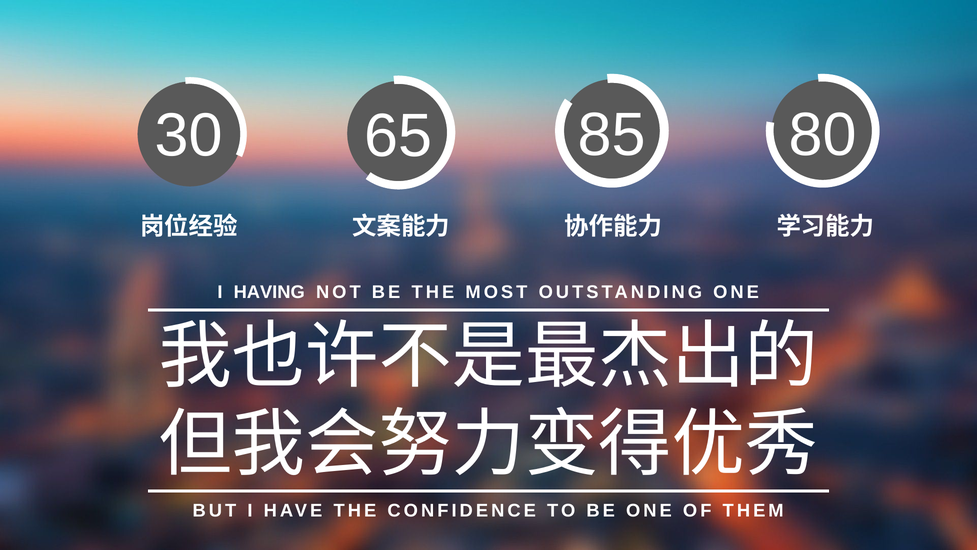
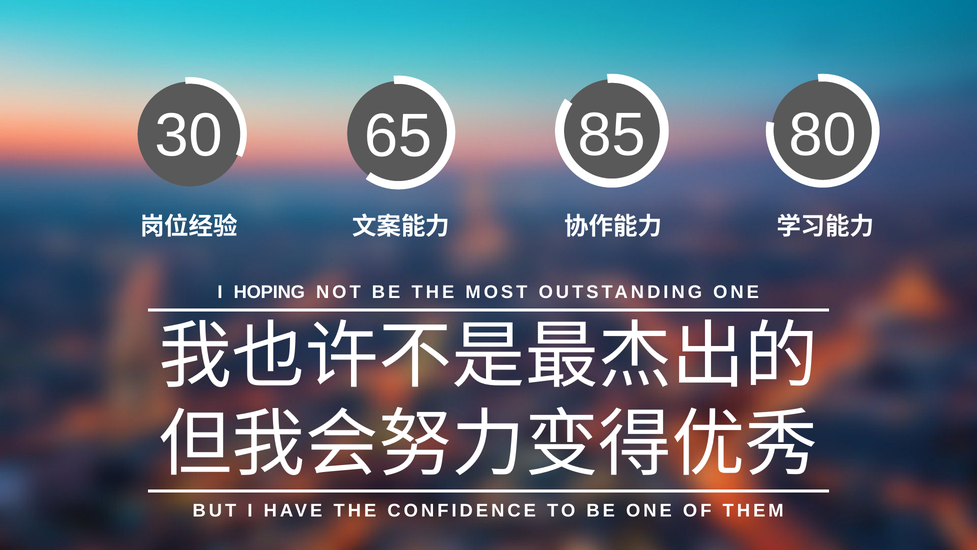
HAVING: HAVING -> HOPING
